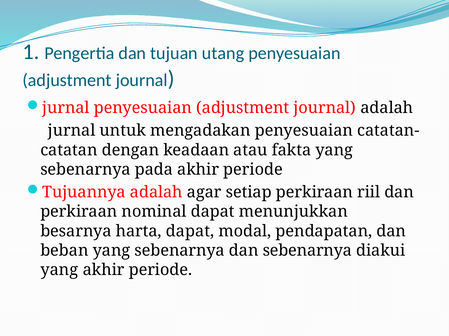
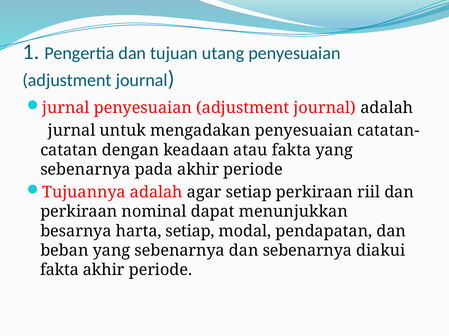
harta dapat: dapat -> setiap
yang at (59, 271): yang -> fakta
